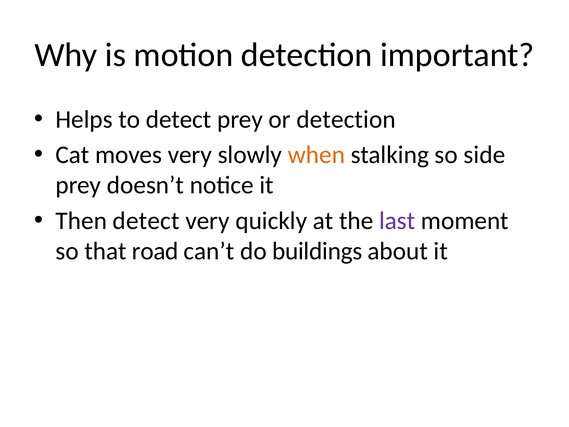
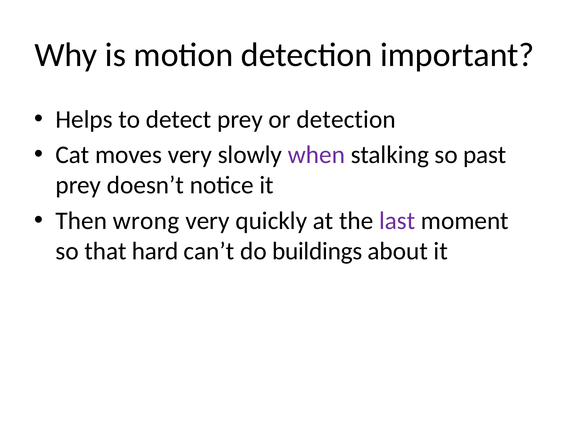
when colour: orange -> purple
side: side -> past
Then detect: detect -> wrong
road: road -> hard
